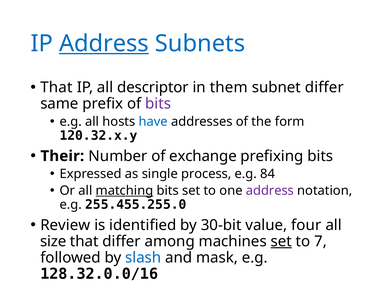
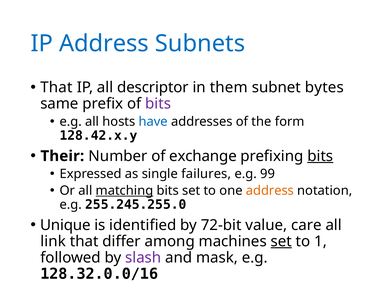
Address at (104, 43) underline: present -> none
subnet differ: differ -> bytes
120.32.x.y: 120.32.x.y -> 128.42.x.y
bits at (320, 156) underline: none -> present
process: process -> failures
84: 84 -> 99
address at (270, 191) colour: purple -> orange
255.455.255.0: 255.455.255.0 -> 255.245.255.0
Review: Review -> Unique
30-bit: 30-bit -> 72-bit
four: four -> care
size: size -> link
7: 7 -> 1
slash colour: blue -> purple
